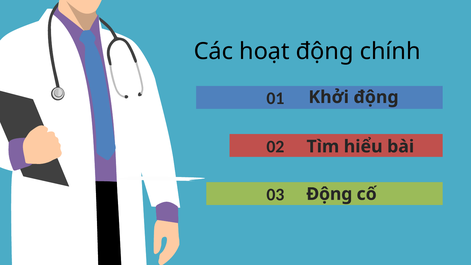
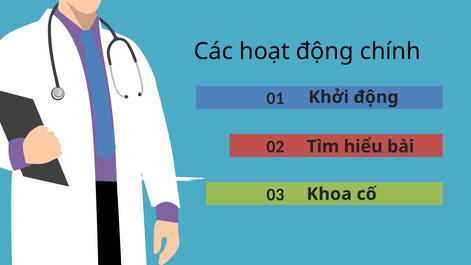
03 Động: Động -> Khoa
